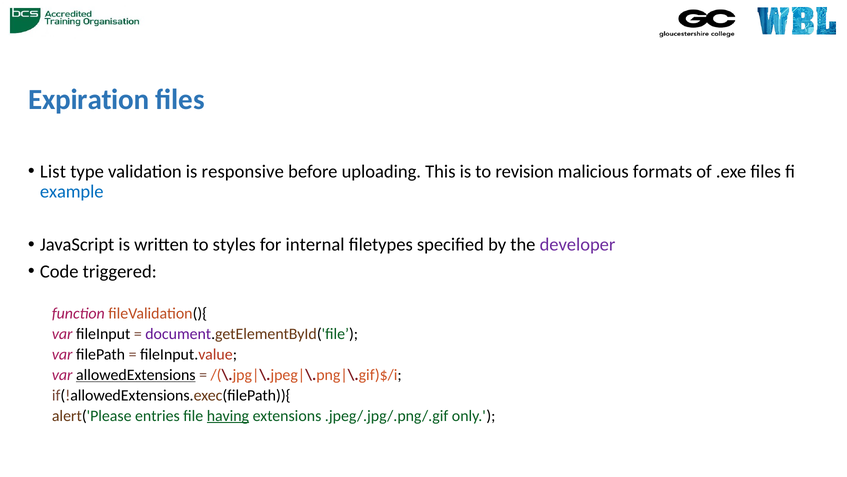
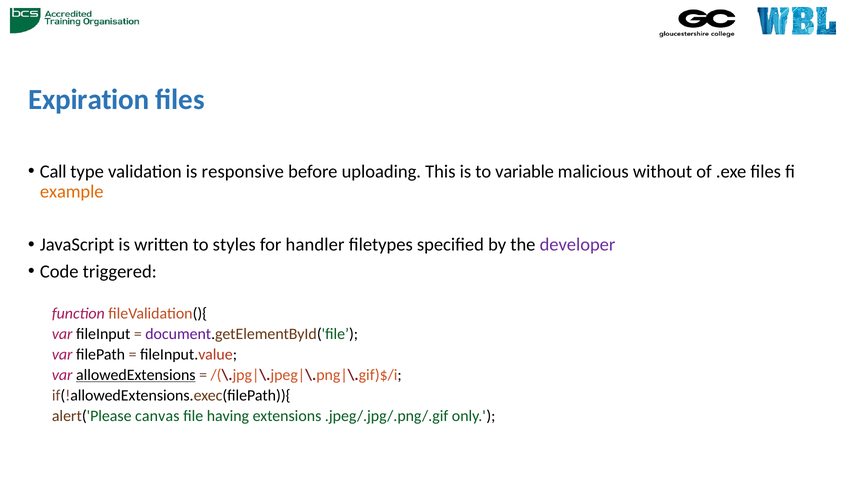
List: List -> Call
revision: revision -> variable
formats: formats -> without
example colour: blue -> orange
internal: internal -> handler
entries: entries -> canvas
having underline: present -> none
